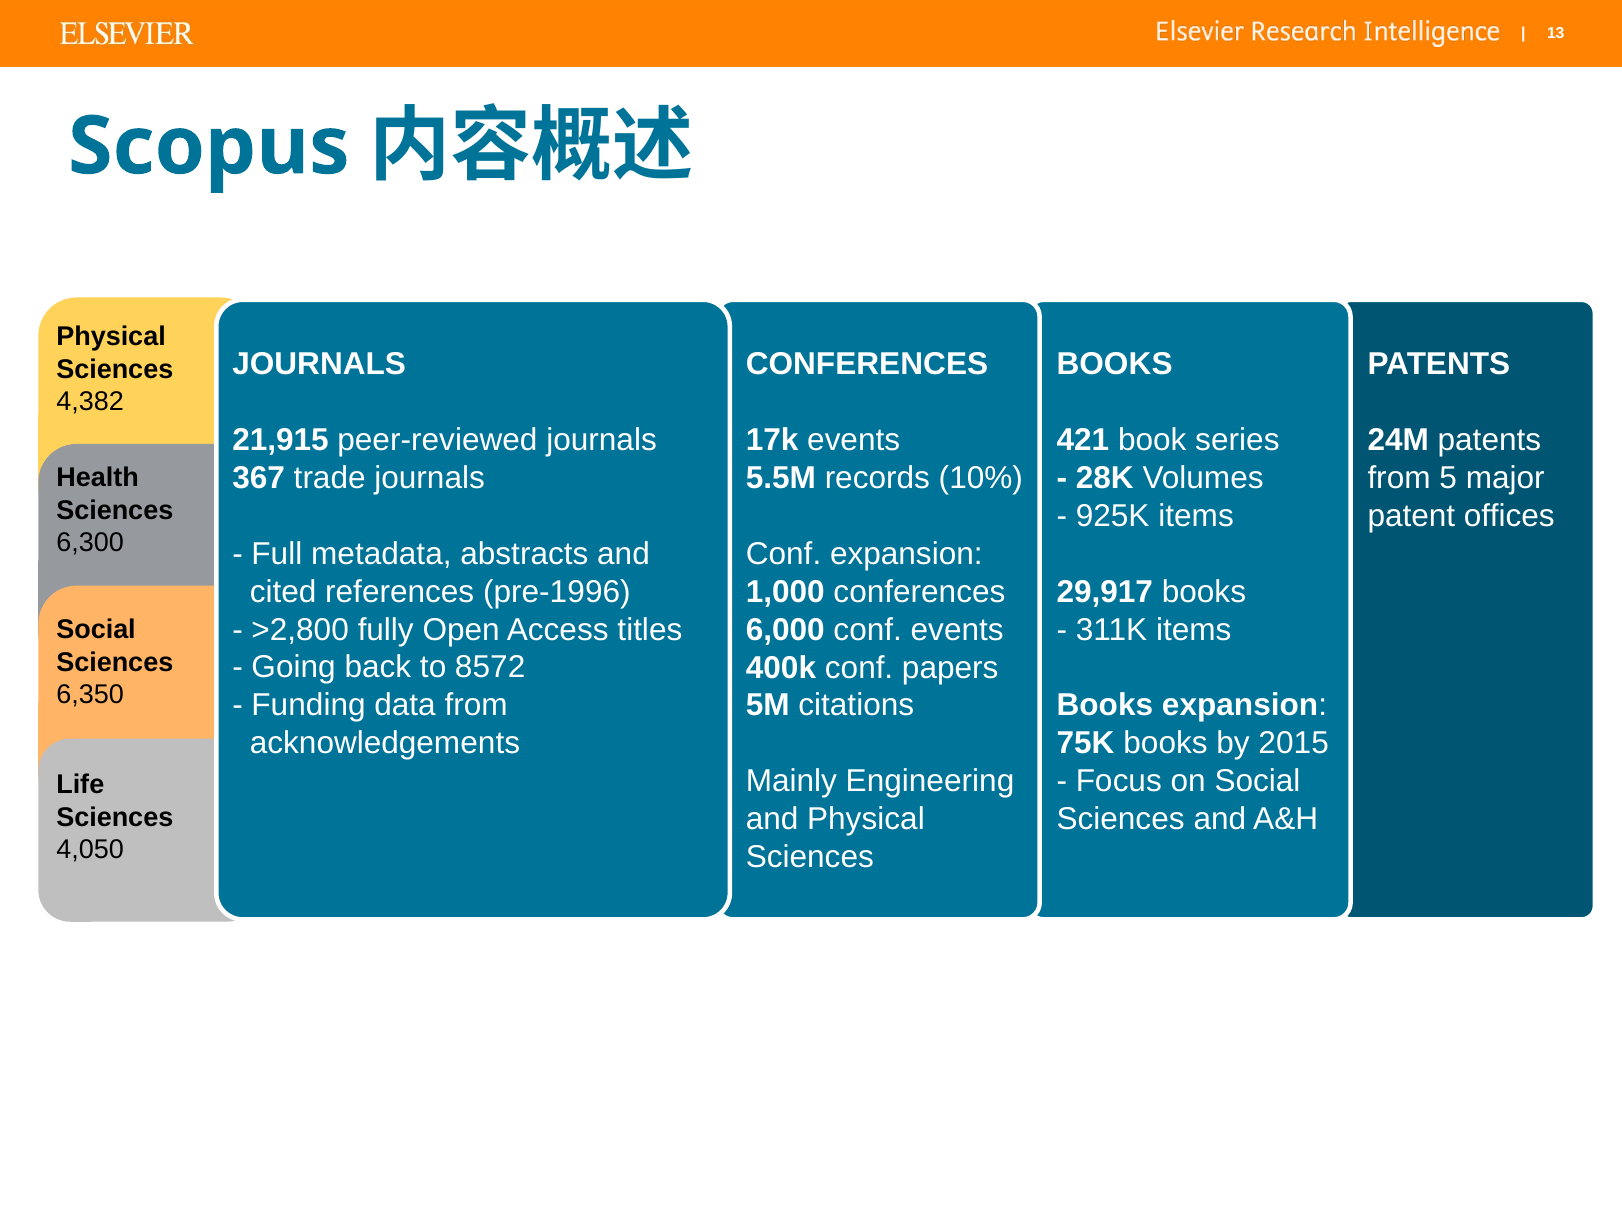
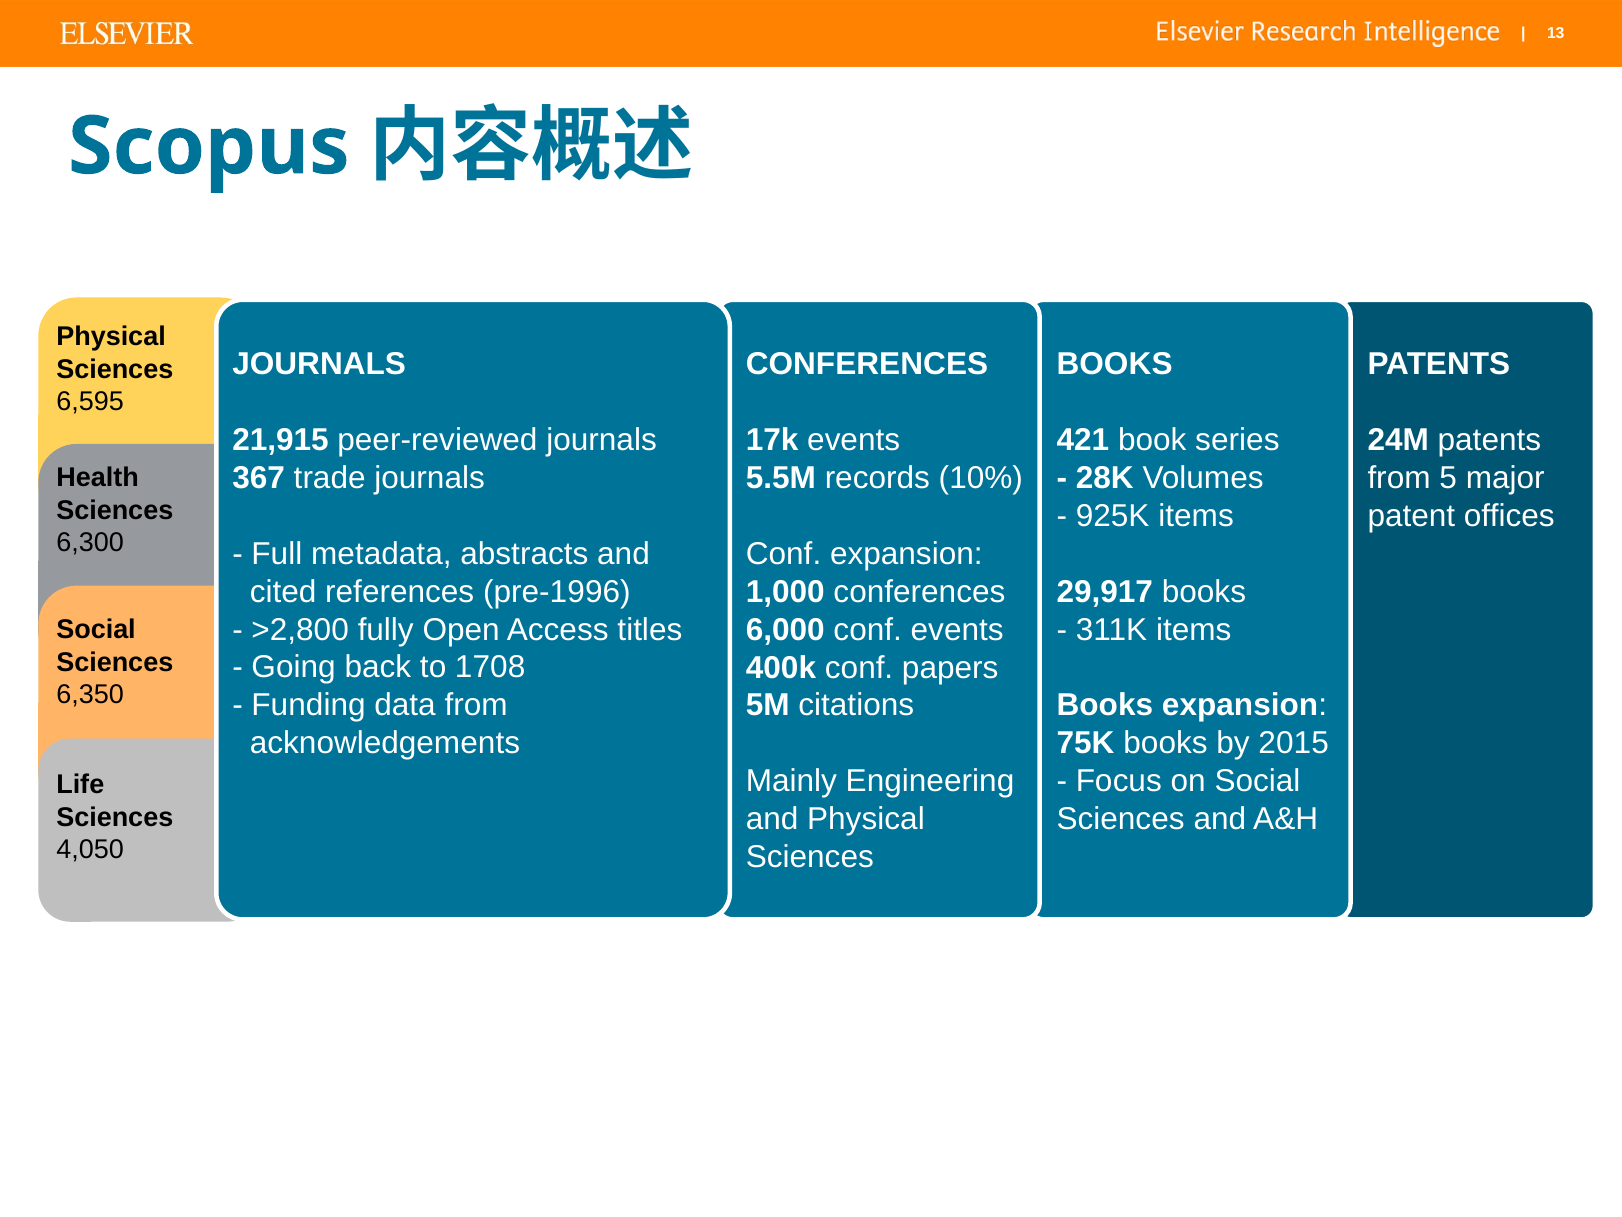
4,382: 4,382 -> 6,595
8572: 8572 -> 1708
